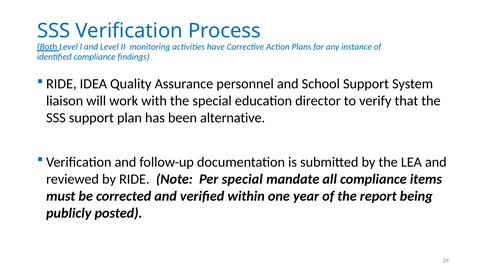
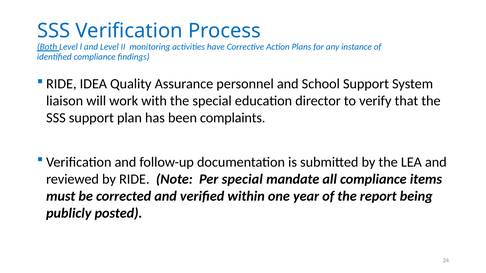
alternative: alternative -> complaints
